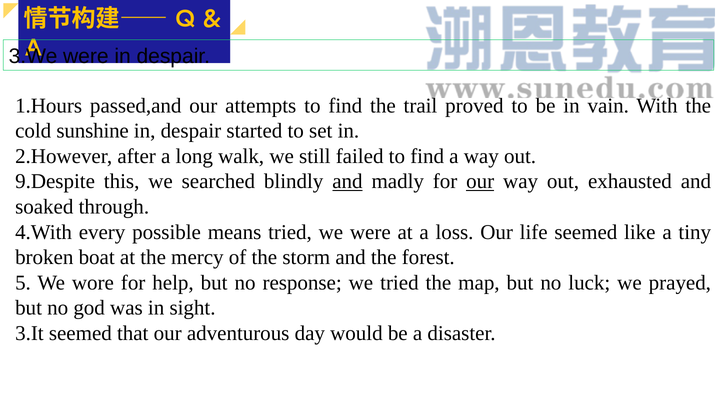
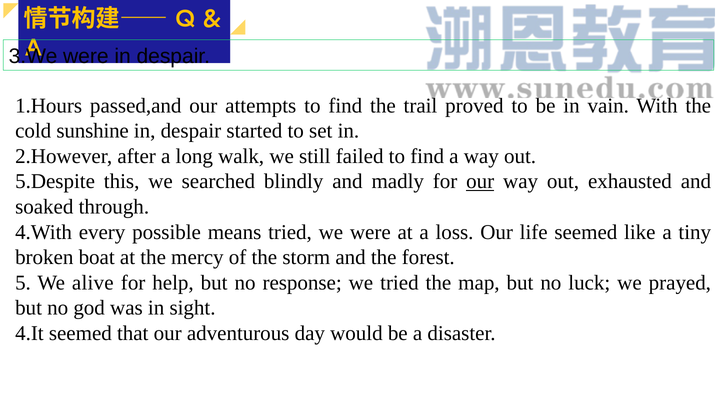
9.Despite: 9.Despite -> 5.Despite
and at (347, 181) underline: present -> none
wore: wore -> alive
3.It: 3.It -> 4.It
